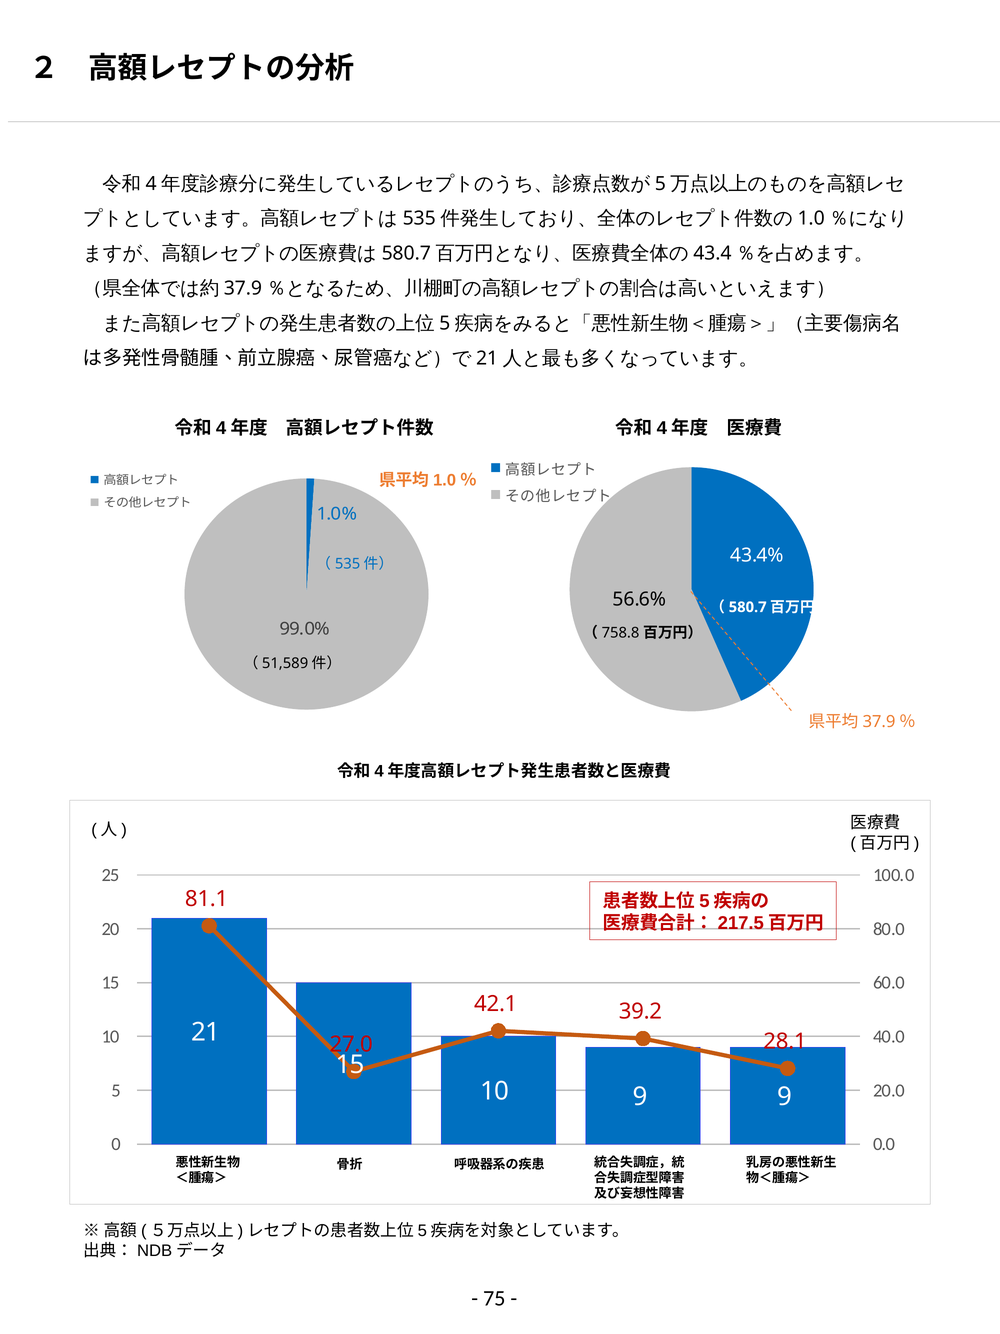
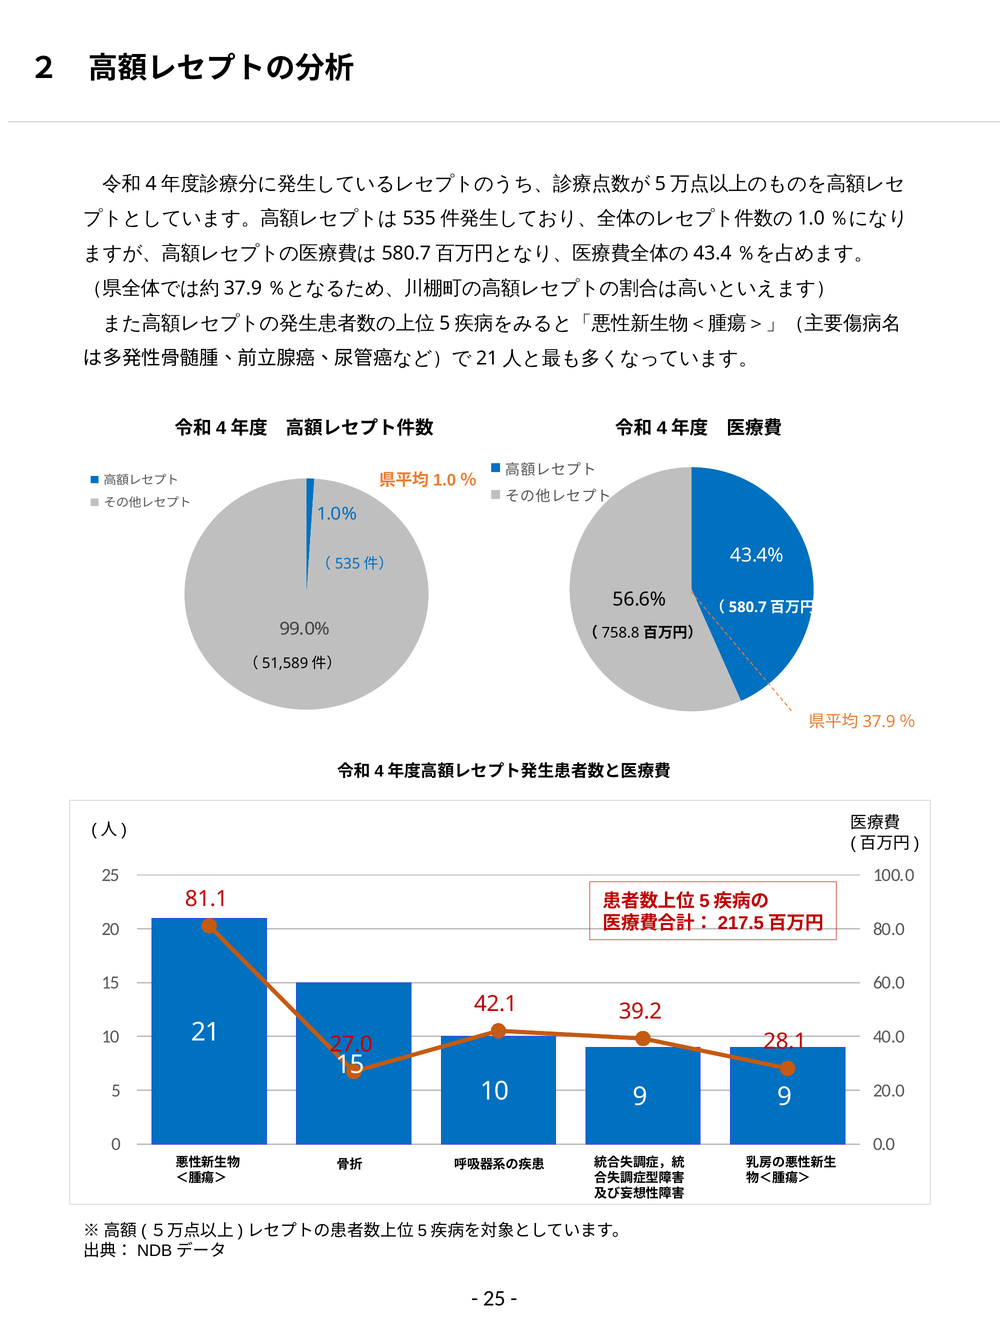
75 at (494, 1298): 75 -> 25
